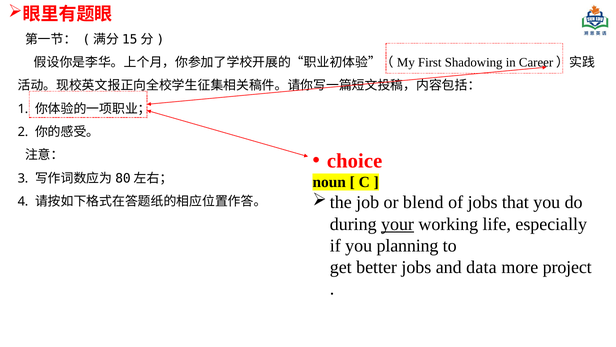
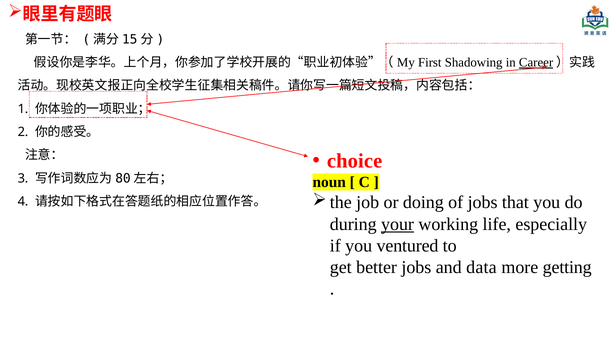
Career underline: none -> present
blend: blend -> doing
planning: planning -> ventured
project: project -> getting
